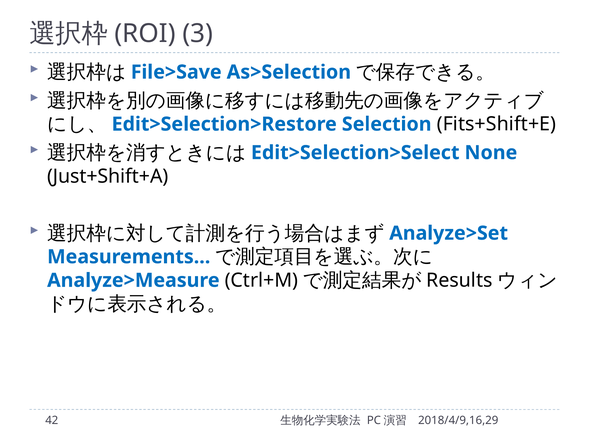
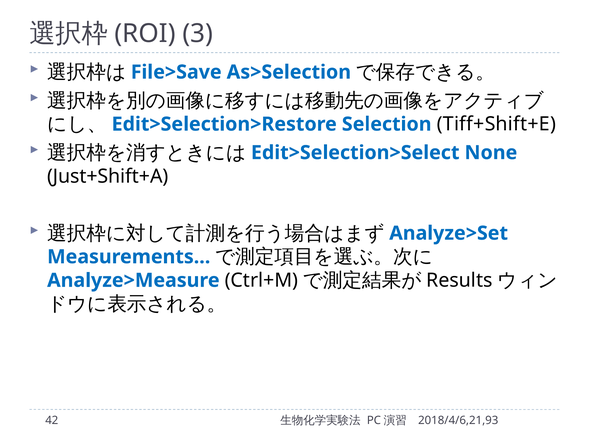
Fits+Shift+E: Fits+Shift+E -> Tiff+Shift+E
2018/4/9,16,29: 2018/4/9,16,29 -> 2018/4/6,21,93
